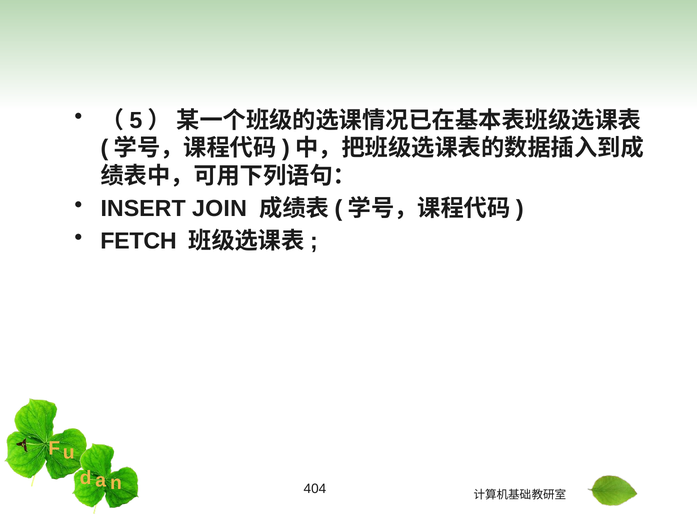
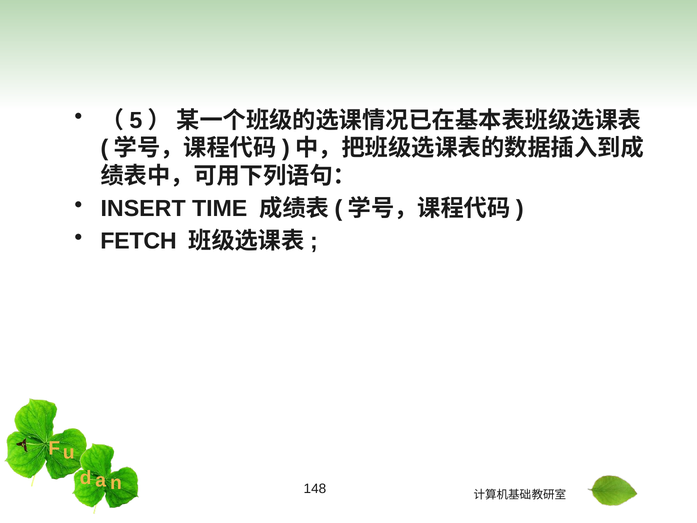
JOIN: JOIN -> TIME
404: 404 -> 148
